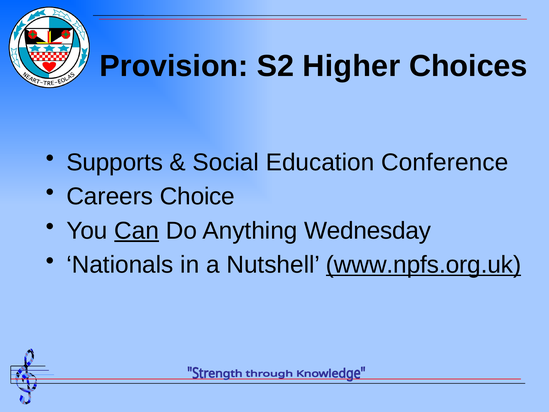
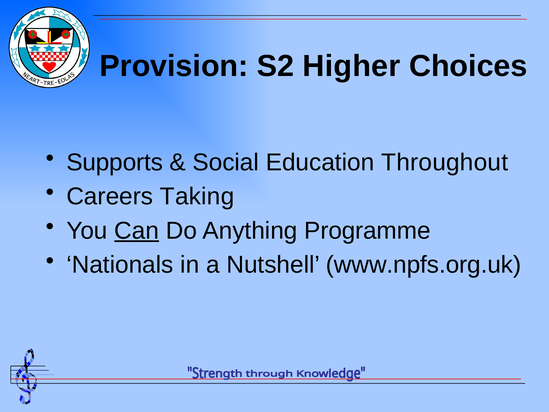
Conference: Conference -> Throughout
Choice: Choice -> Taking
Wednesday: Wednesday -> Programme
www.npfs.org.uk underline: present -> none
